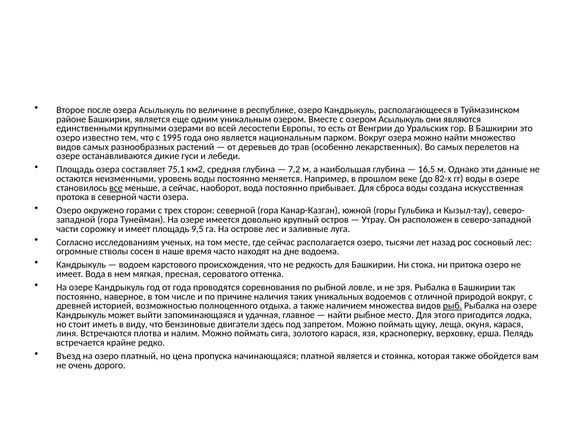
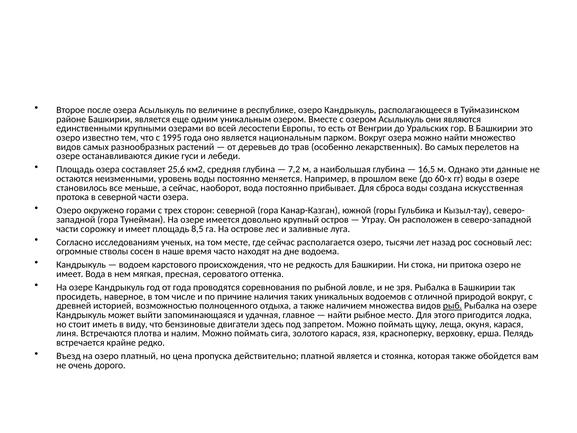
75,1: 75,1 -> 25,6
82-х: 82-х -> 60-х
все underline: present -> none
9,5: 9,5 -> 8,5
постоянно at (79, 296): постоянно -> просидеть
начинающаяся: начинающаяся -> действительно
